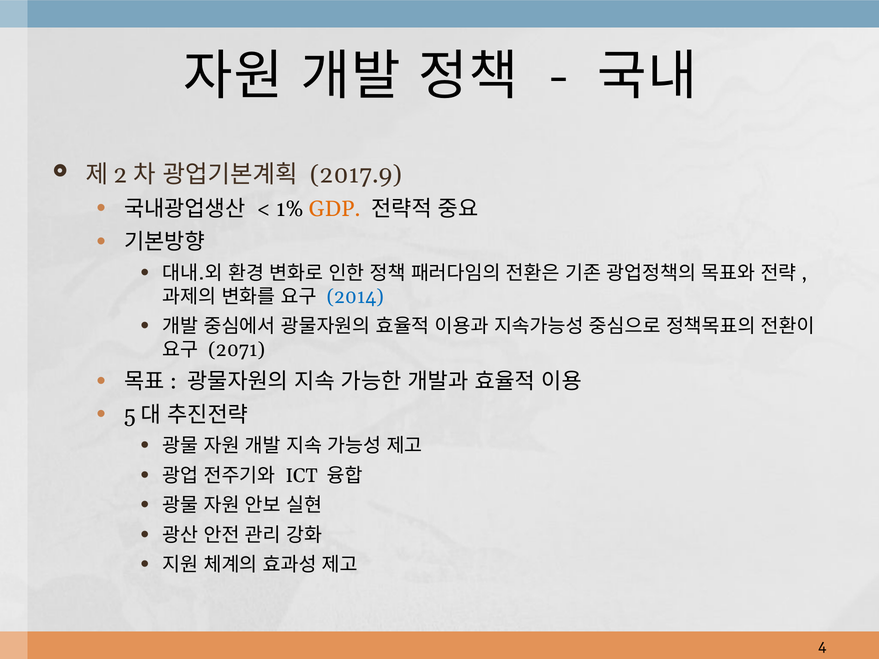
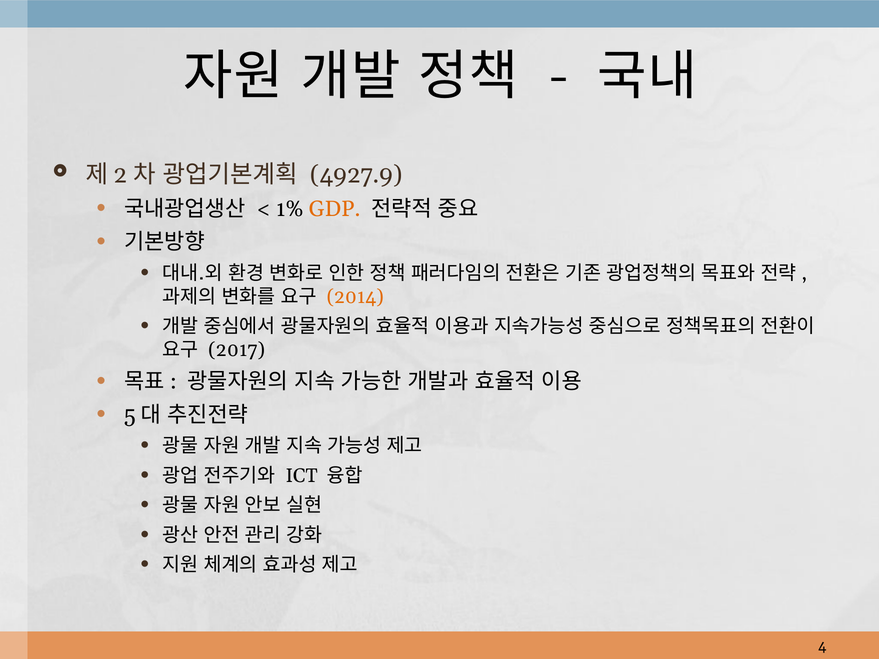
2017.9: 2017.9 -> 4927.9
2014 colour: blue -> orange
2071: 2071 -> 2017
